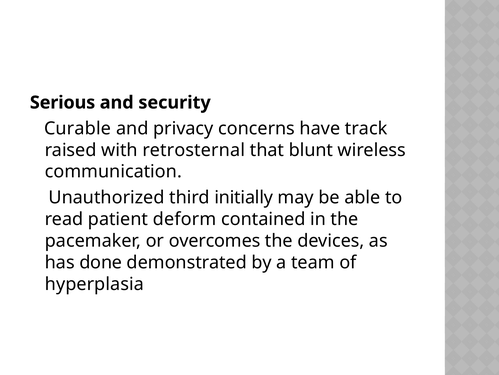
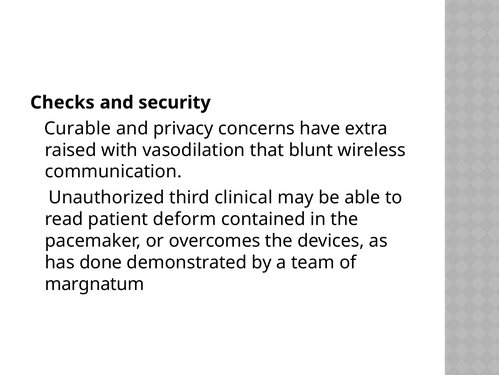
Serious: Serious -> Checks
track: track -> extra
retrosternal: retrosternal -> vasodilation
initially: initially -> clinical
hyperplasia: hyperplasia -> margnatum
